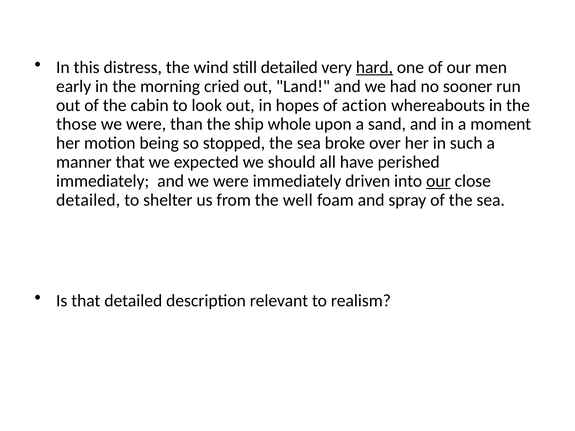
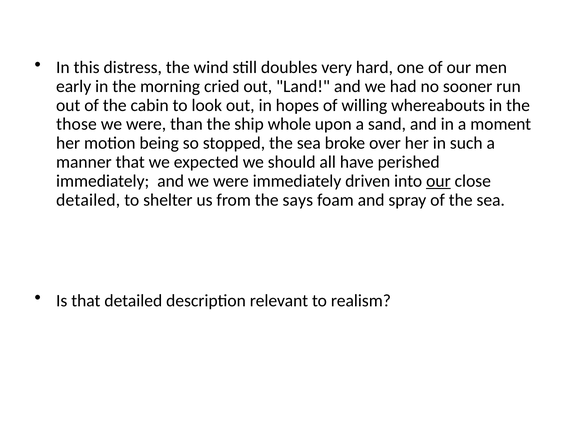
still detailed: detailed -> doubles
hard underline: present -> none
action: action -> willing
well: well -> says
